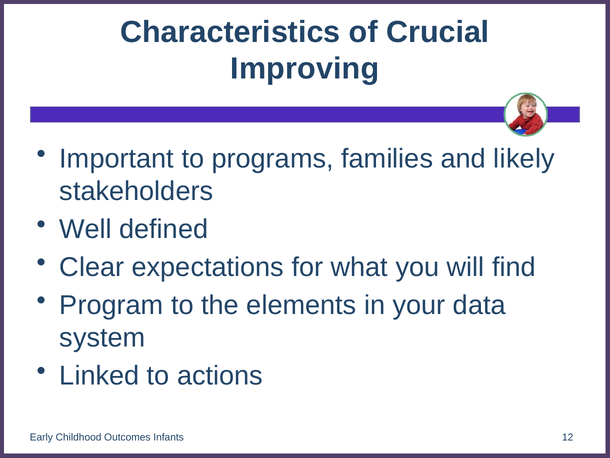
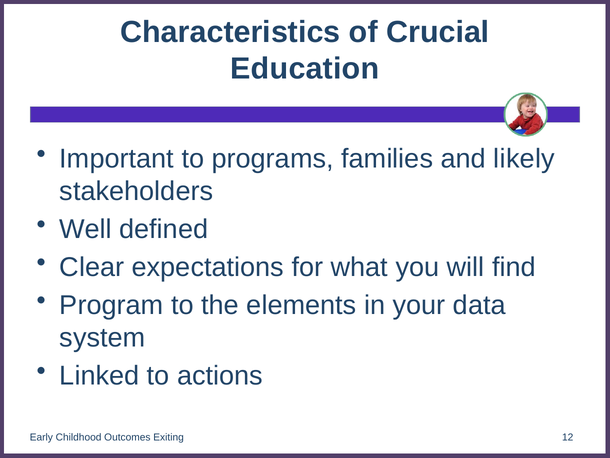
Improving: Improving -> Education
Infants: Infants -> Exiting
